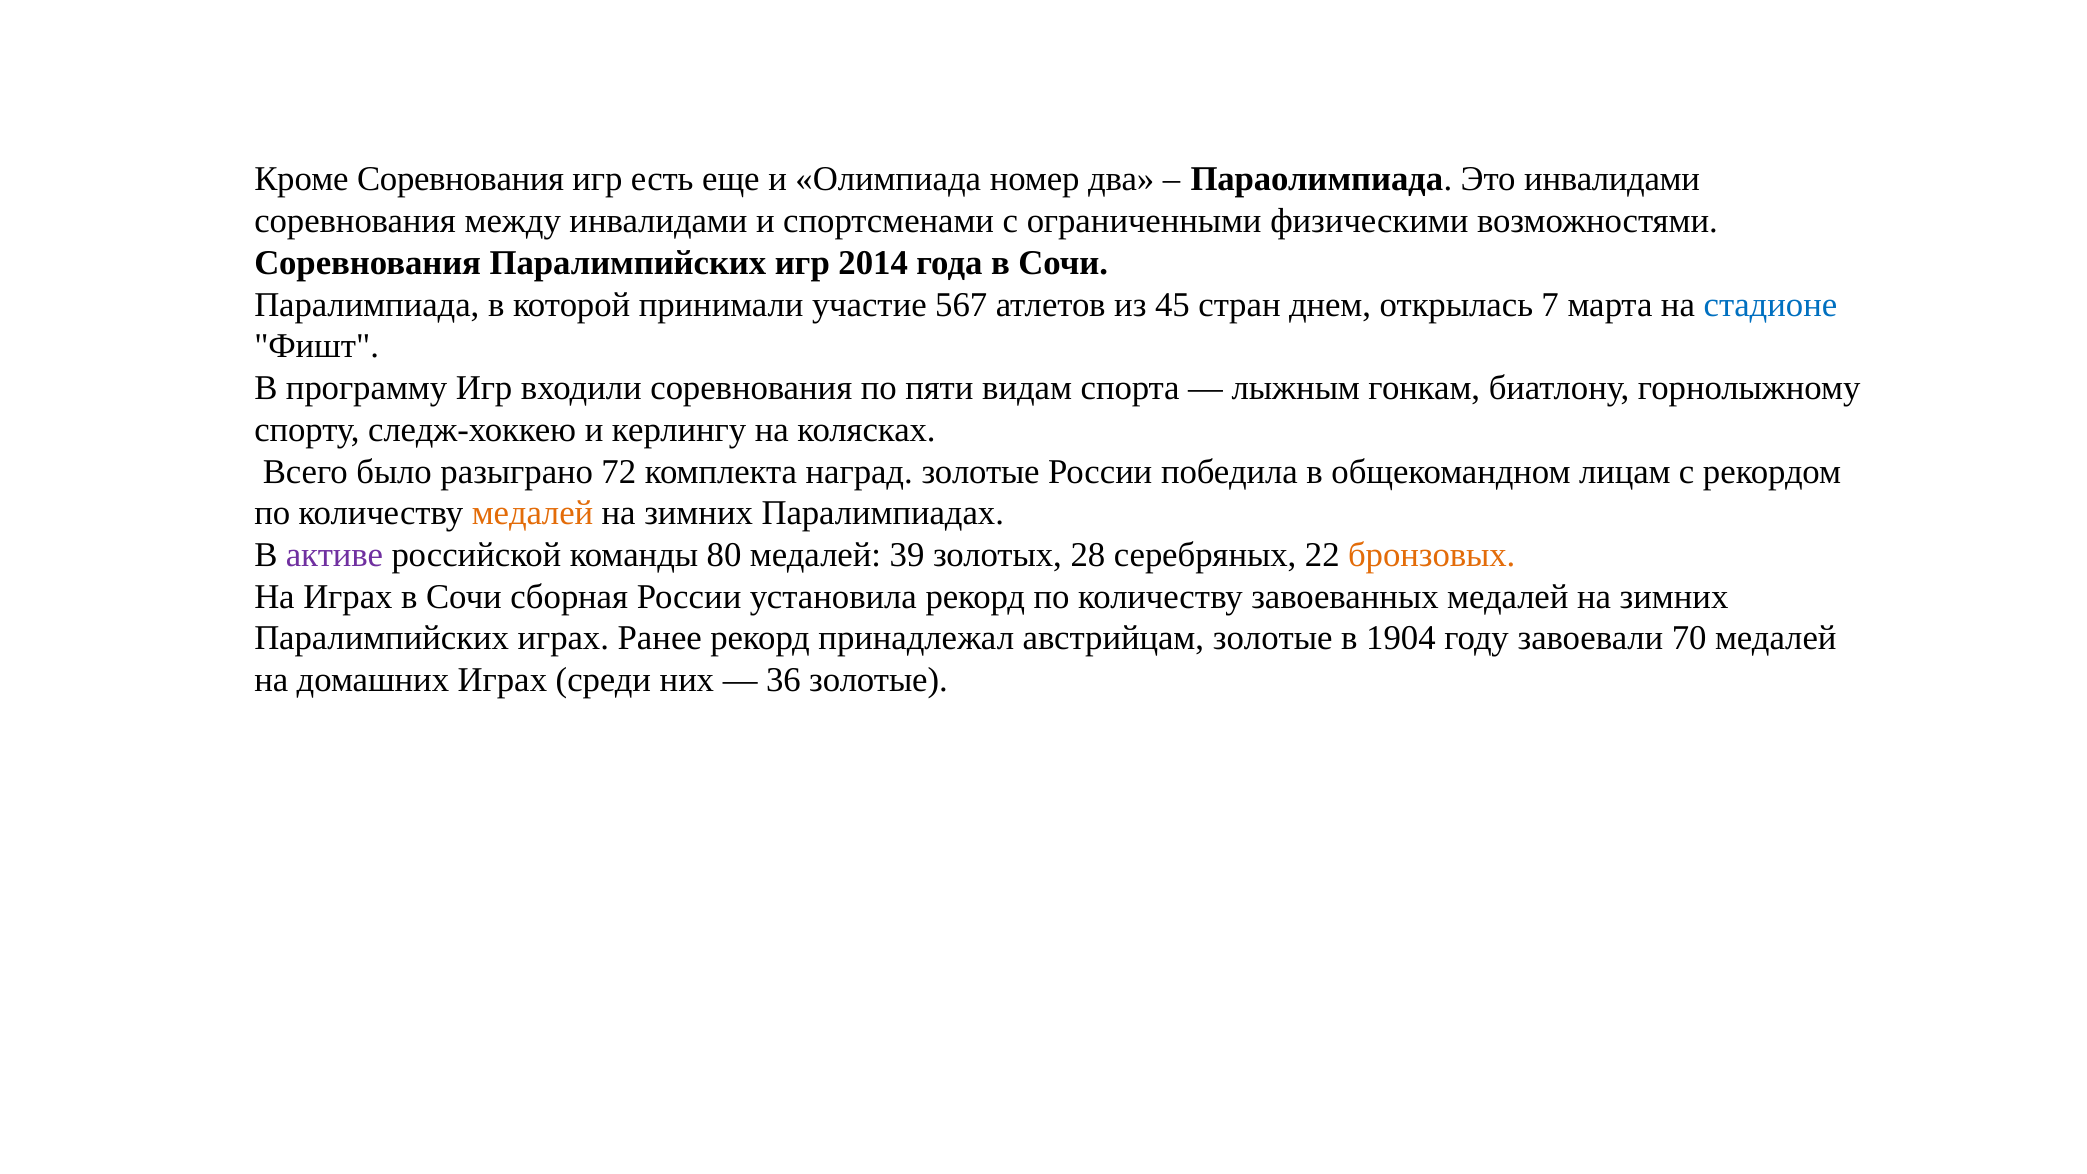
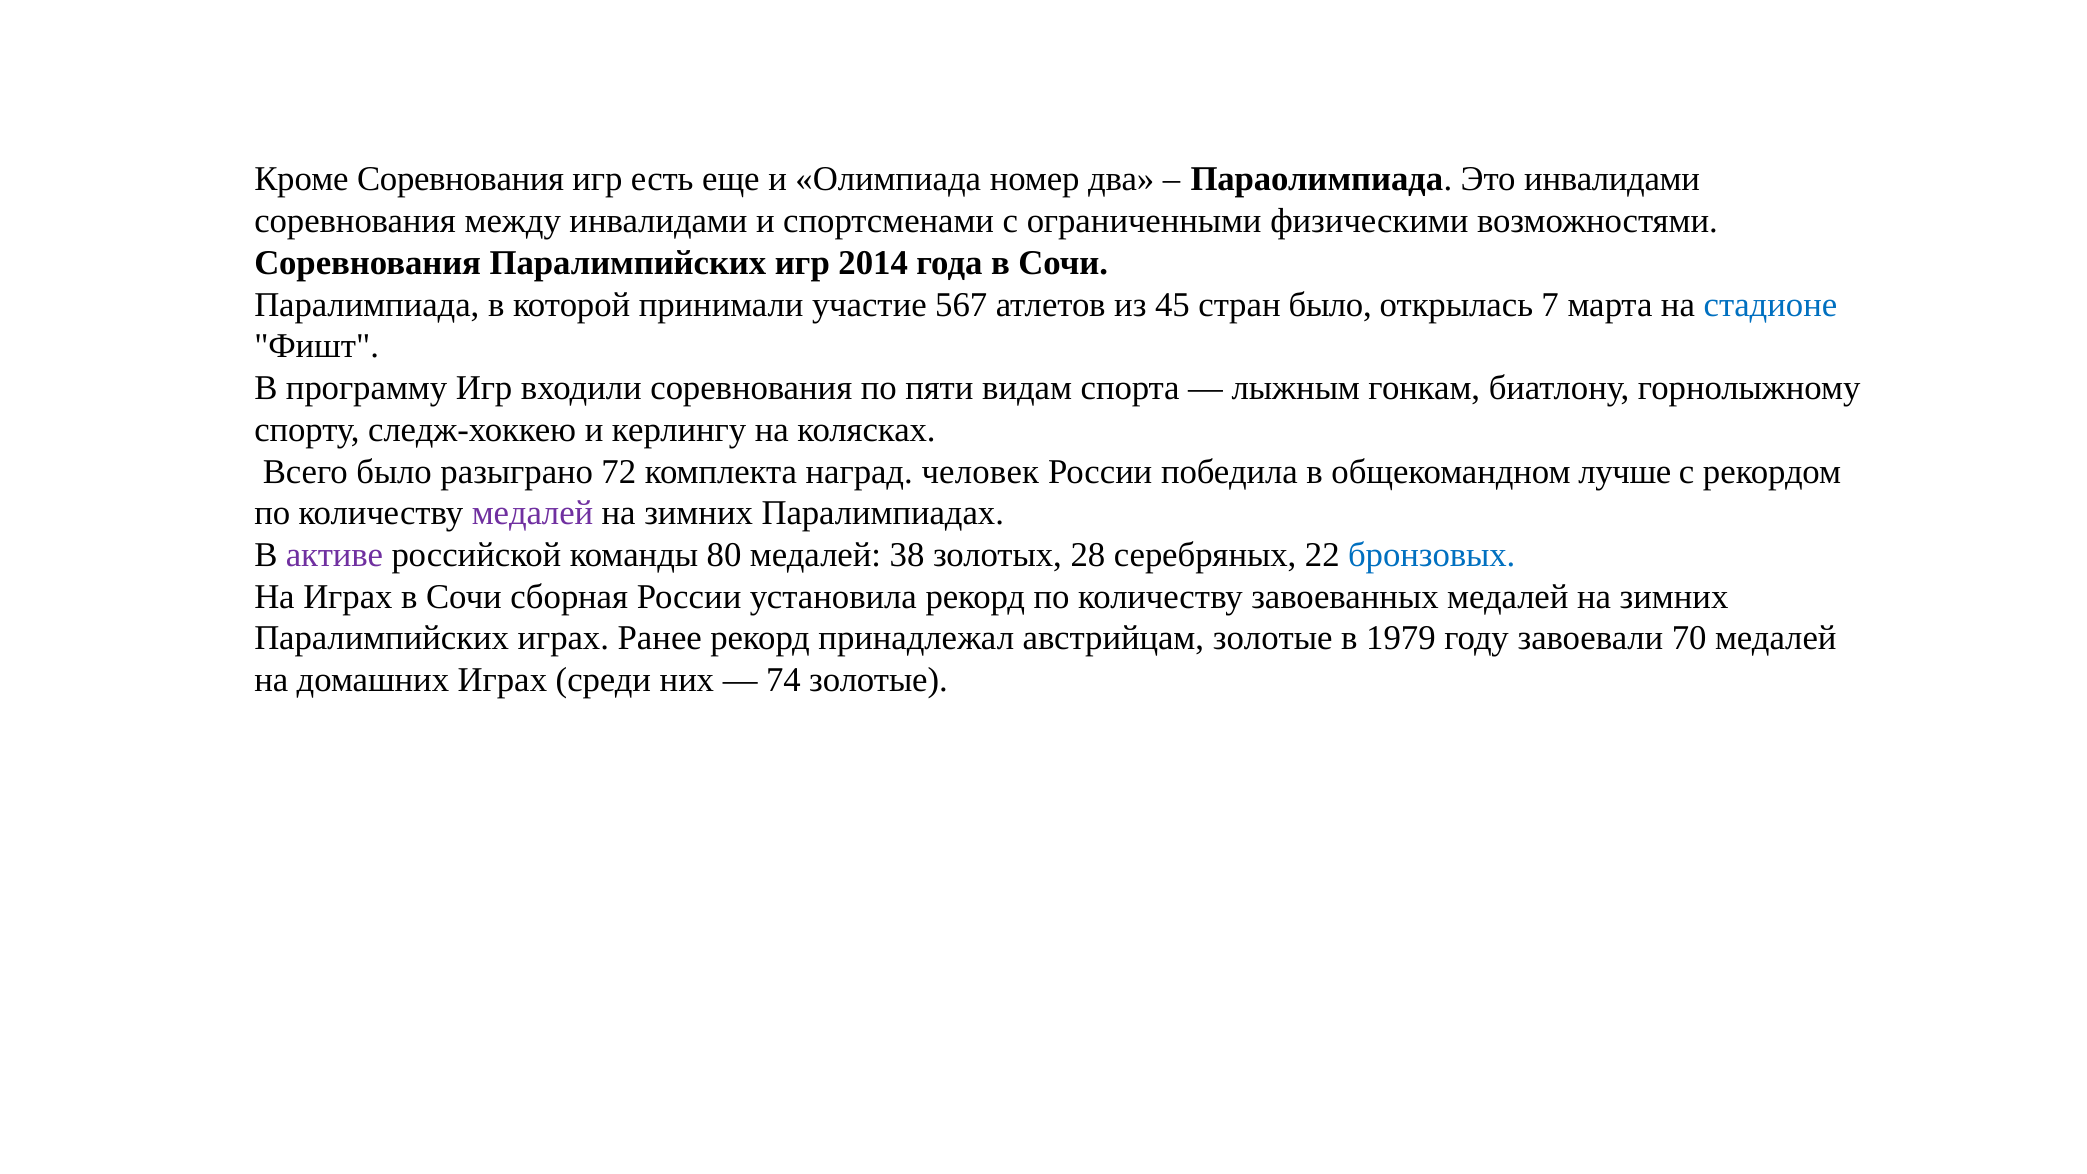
стран днем: днем -> было
наград золотые: золотые -> человек
лицам: лицам -> лучше
медалей at (532, 513) colour: orange -> purple
39: 39 -> 38
бронзовых colour: orange -> blue
1904: 1904 -> 1979
36: 36 -> 74
